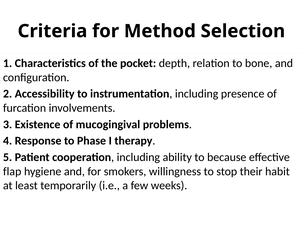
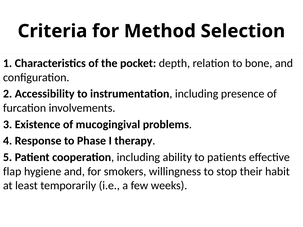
because: because -> patients
